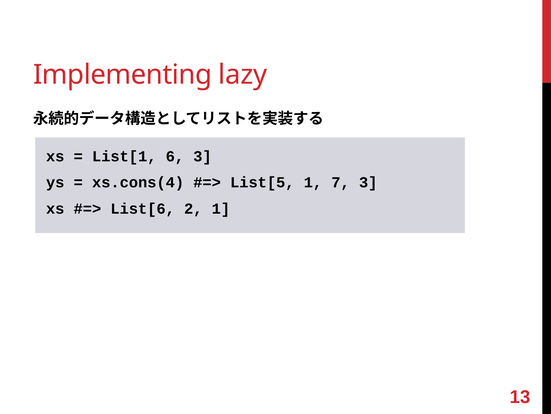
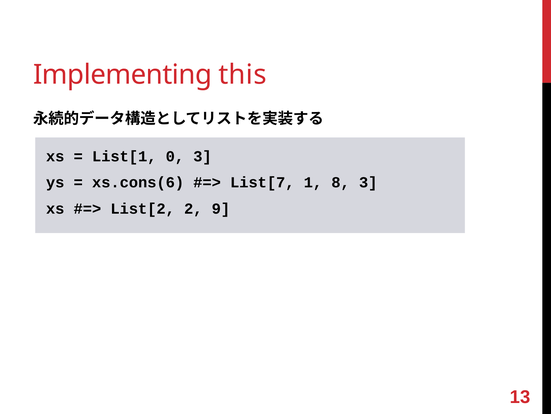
lazy: lazy -> this
6: 6 -> 0
xs.cons(4: xs.cons(4 -> xs.cons(6
List[5: List[5 -> List[7
7: 7 -> 8
List[6: List[6 -> List[2
2 1: 1 -> 9
